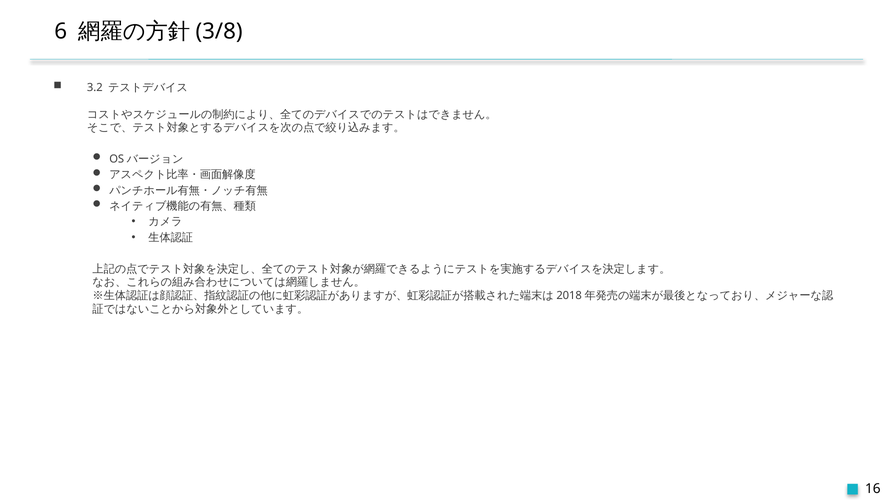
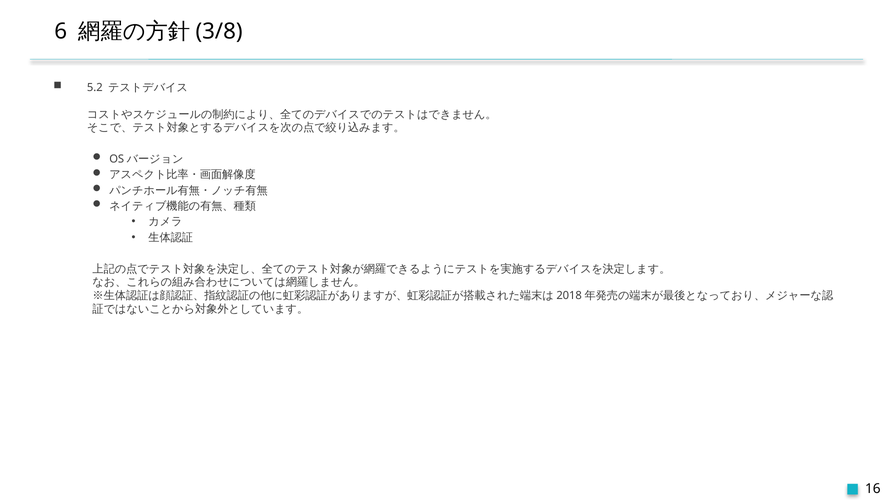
3.2: 3.2 -> 5.2
